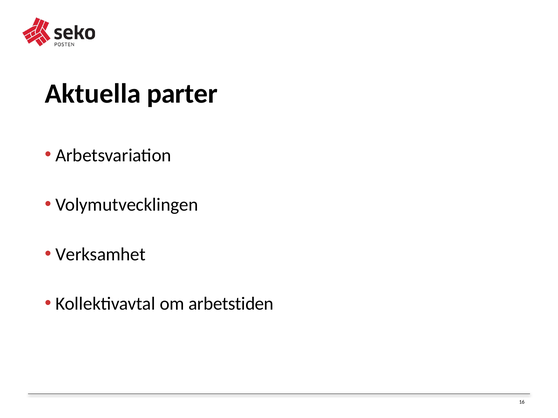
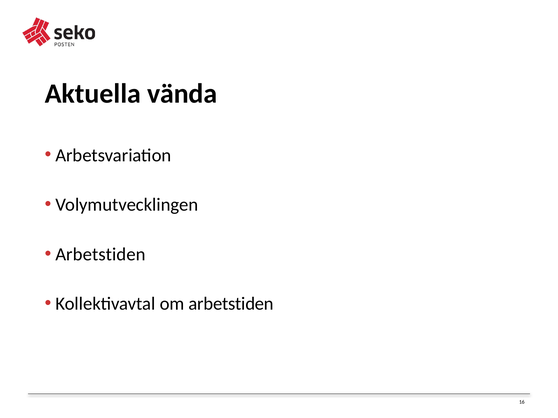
parter: parter -> vända
Verksamhet at (101, 255): Verksamhet -> Arbetstiden
